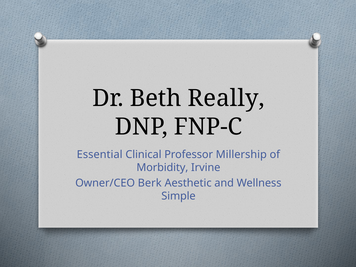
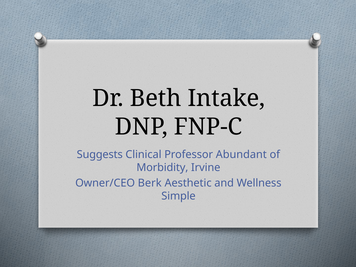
Really: Really -> Intake
Essential: Essential -> Suggests
Millership: Millership -> Abundant
